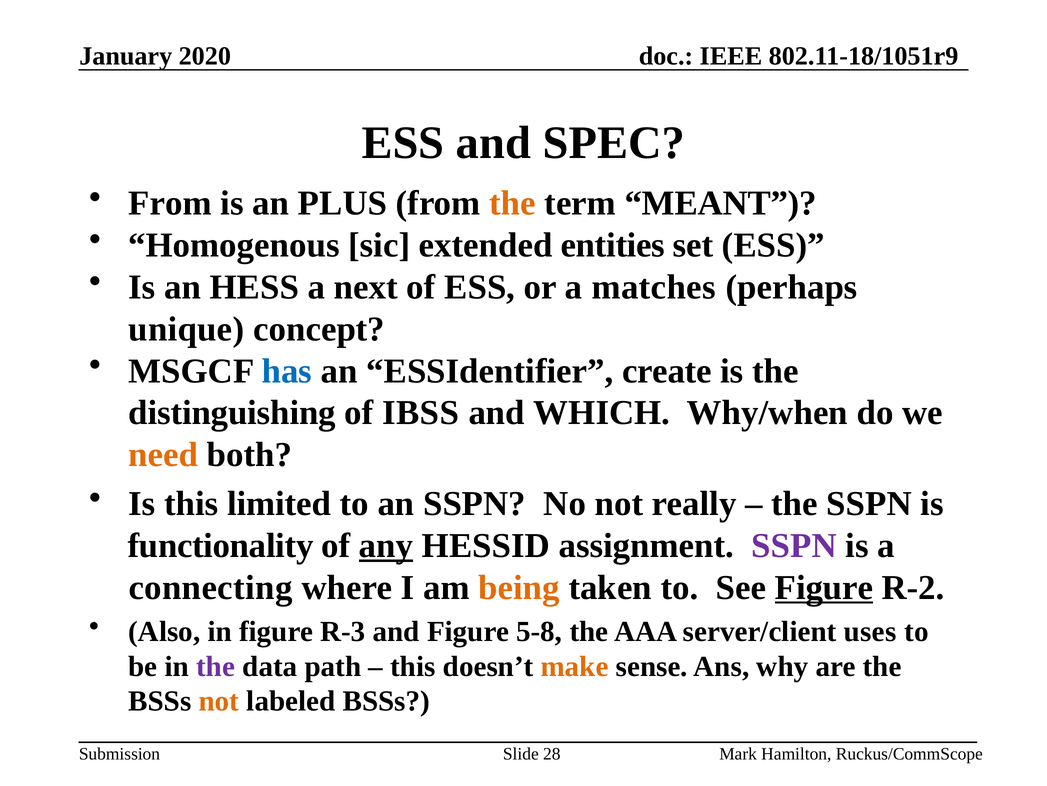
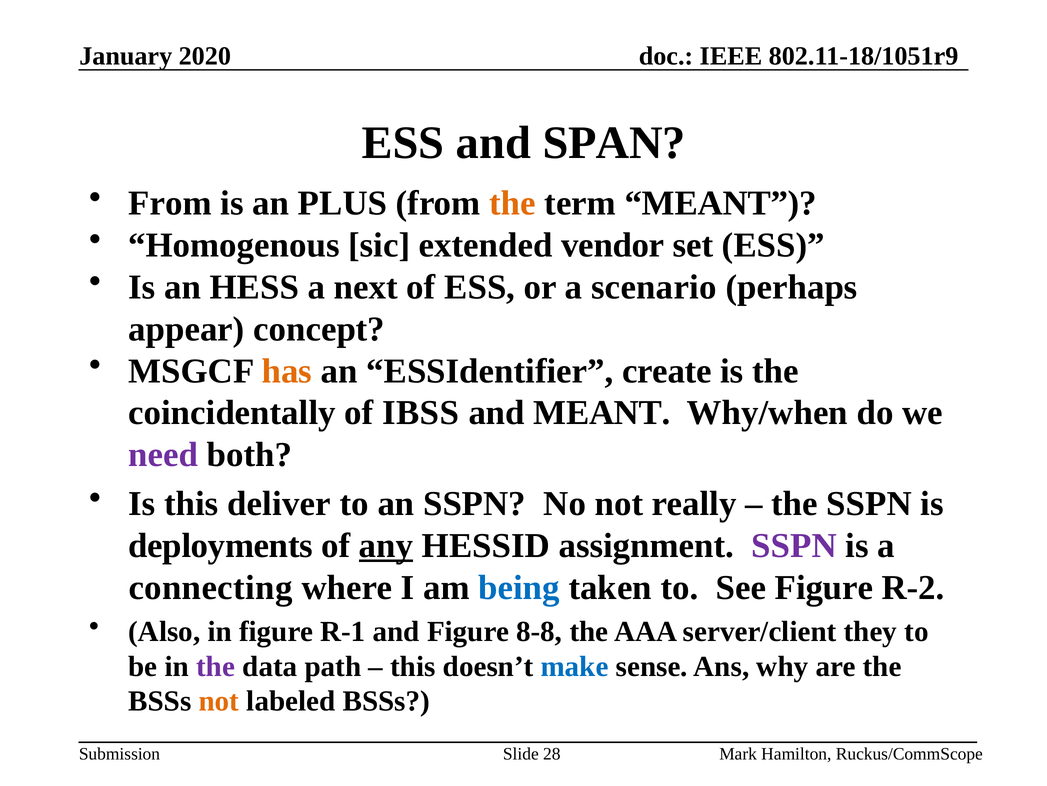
SPEC: SPEC -> SPAN
entities: entities -> vendor
matches: matches -> scenario
unique: unique -> appear
has colour: blue -> orange
distinguishing: distinguishing -> coincidentally
and WHICH: WHICH -> MEANT
need colour: orange -> purple
limited: limited -> deliver
functionality: functionality -> deployments
being colour: orange -> blue
Figure at (824, 587) underline: present -> none
R-3: R-3 -> R-1
5-8: 5-8 -> 8-8
uses: uses -> they
make colour: orange -> blue
